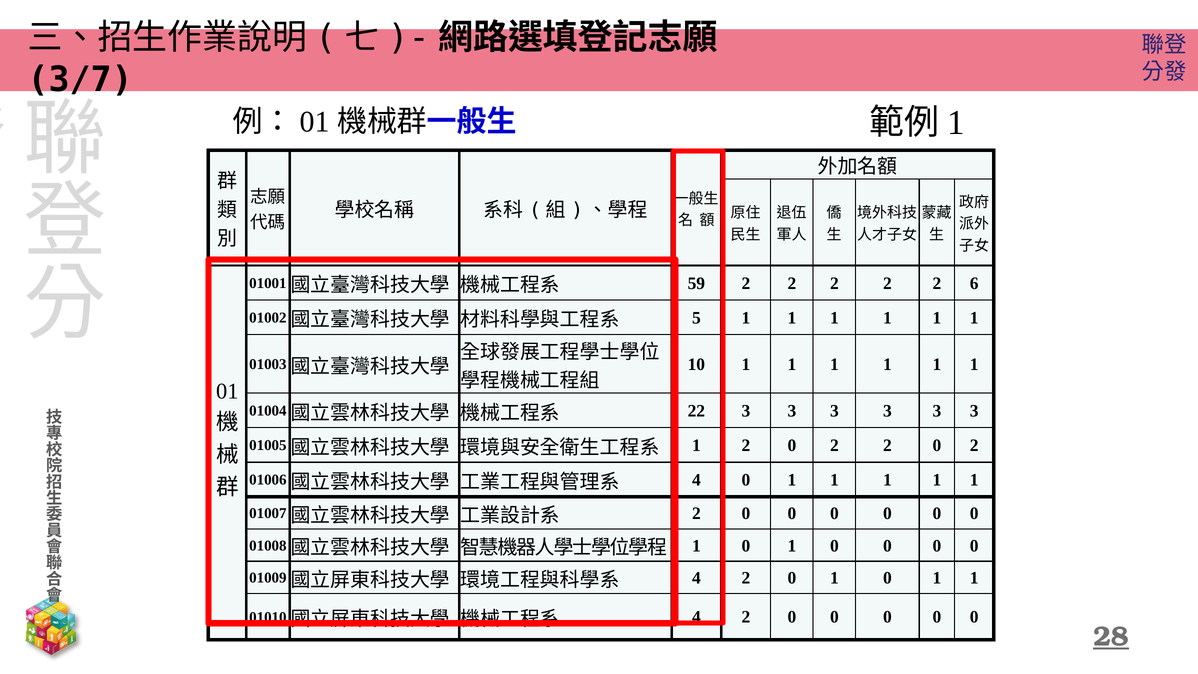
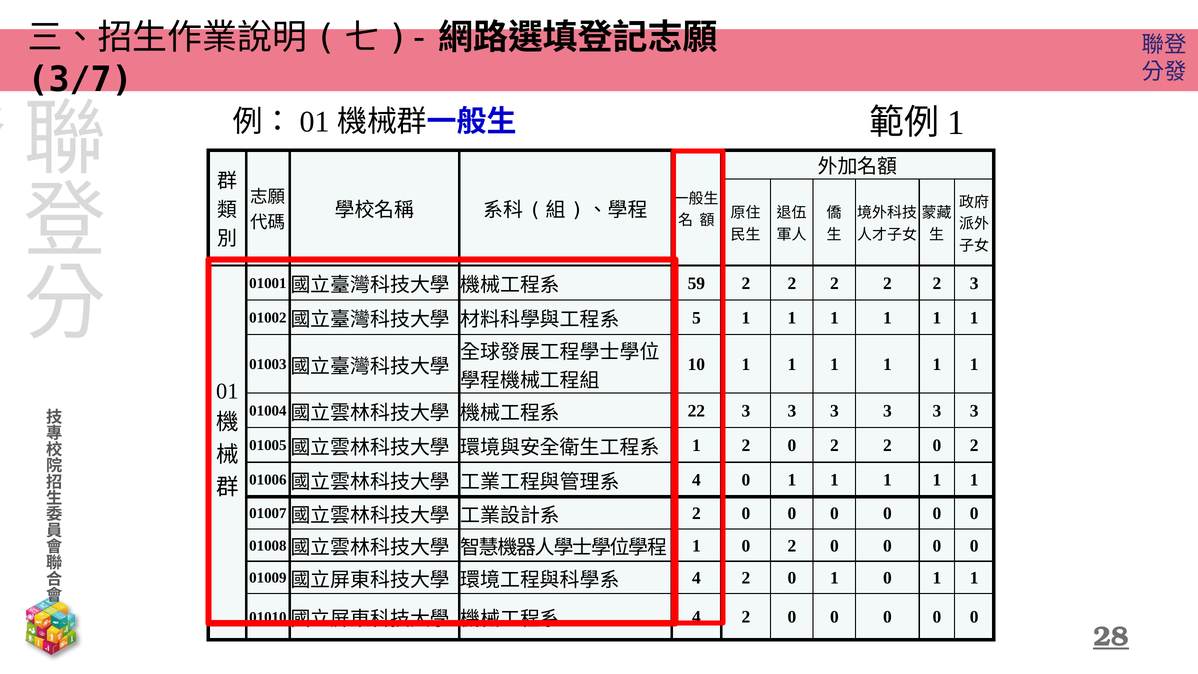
2 6: 6 -> 3
1 at (792, 546): 1 -> 2
